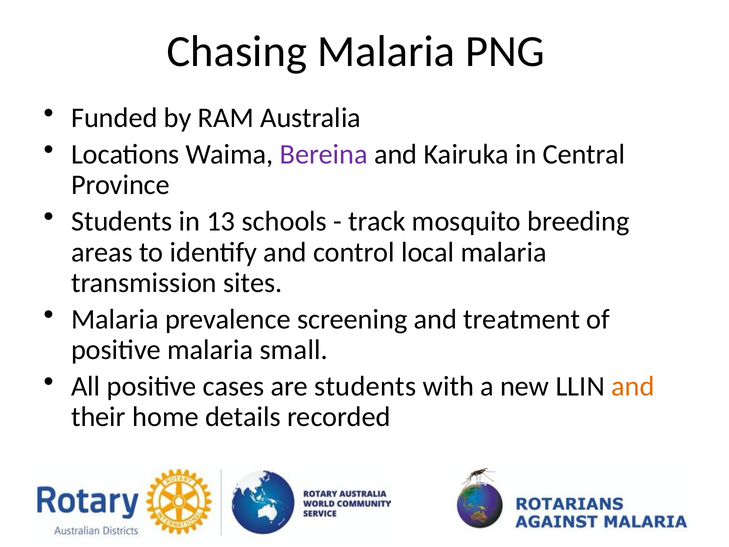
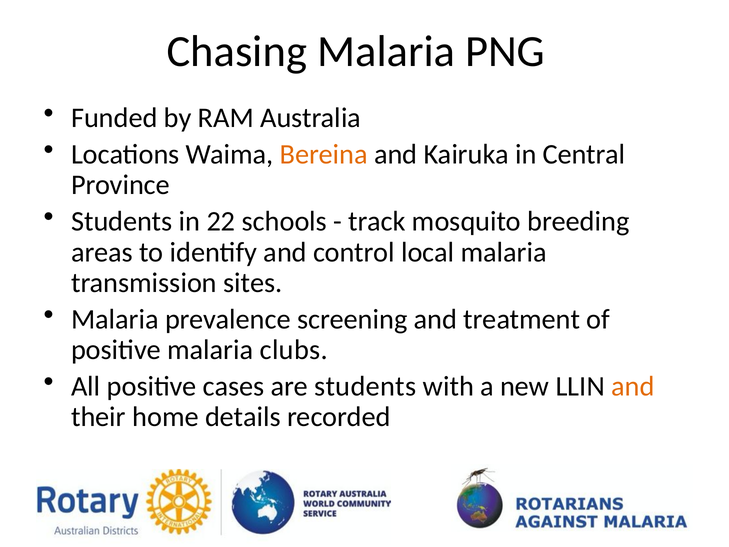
Bereina colour: purple -> orange
13: 13 -> 22
small: small -> clubs
